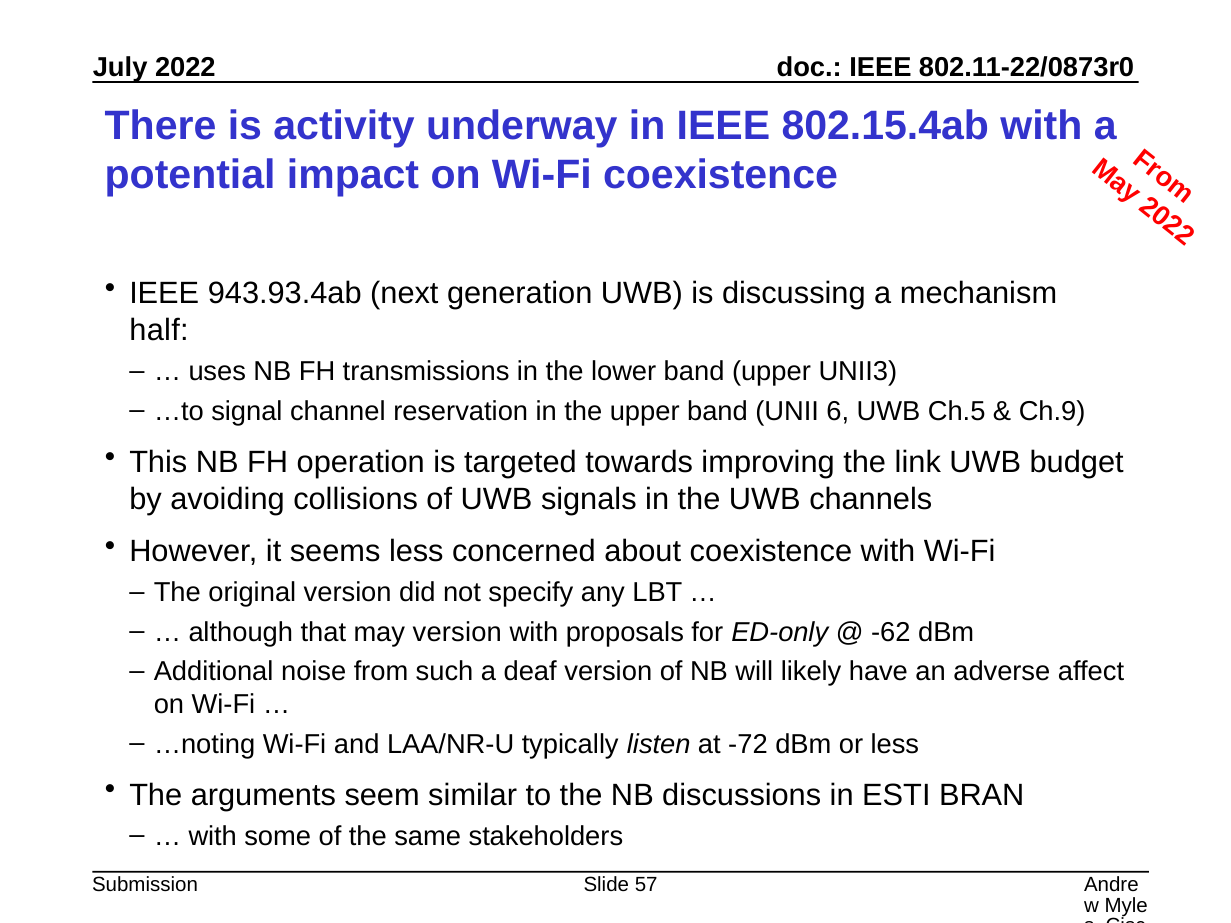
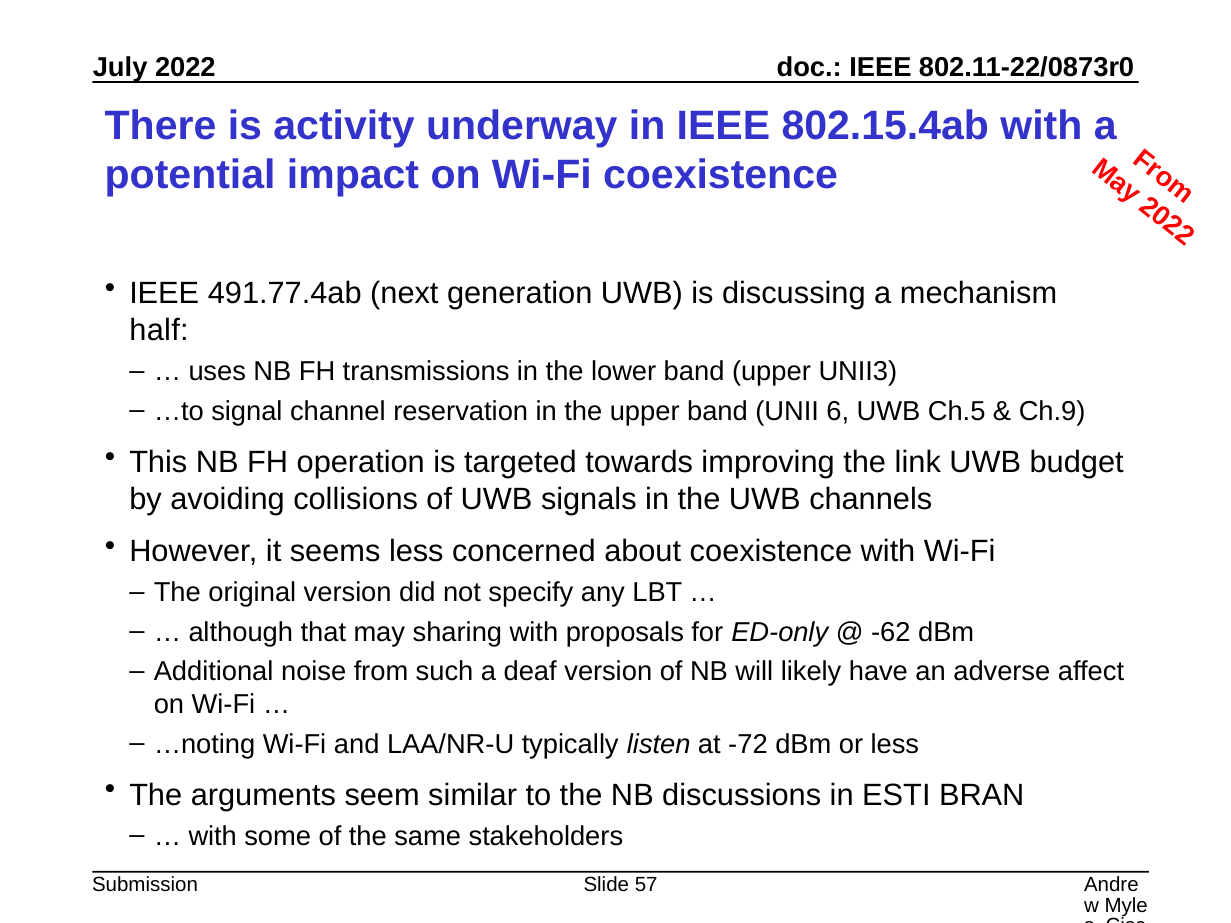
943.93.4ab: 943.93.4ab -> 491.77.4ab
may version: version -> sharing
